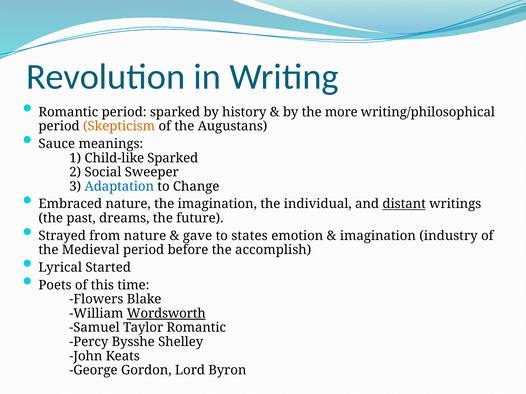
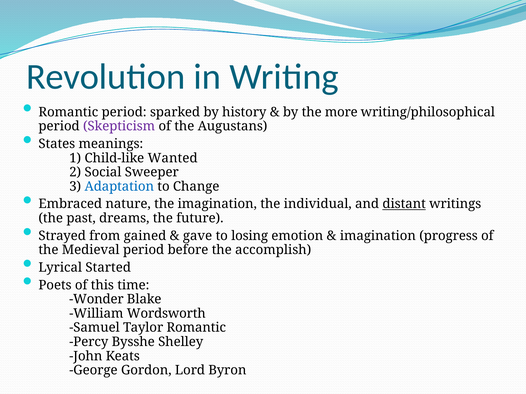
Skepticism colour: orange -> purple
Sauce: Sauce -> States
Child-like Sparked: Sparked -> Wanted
from nature: nature -> gained
states: states -> losing
industry: industry -> progress
Flowers: Flowers -> Wonder
Wordsworth underline: present -> none
